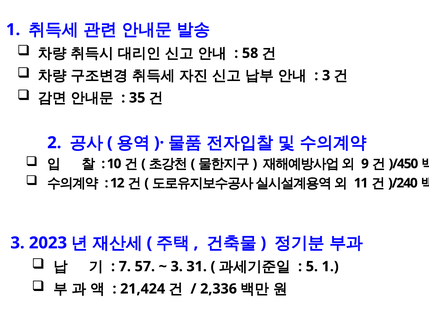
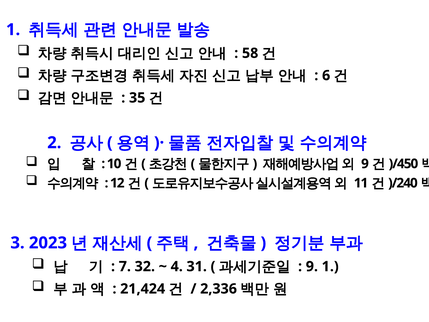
3 at (326, 75): 3 -> 6
57: 57 -> 32
3 at (177, 266): 3 -> 4
5 at (312, 266): 5 -> 9
